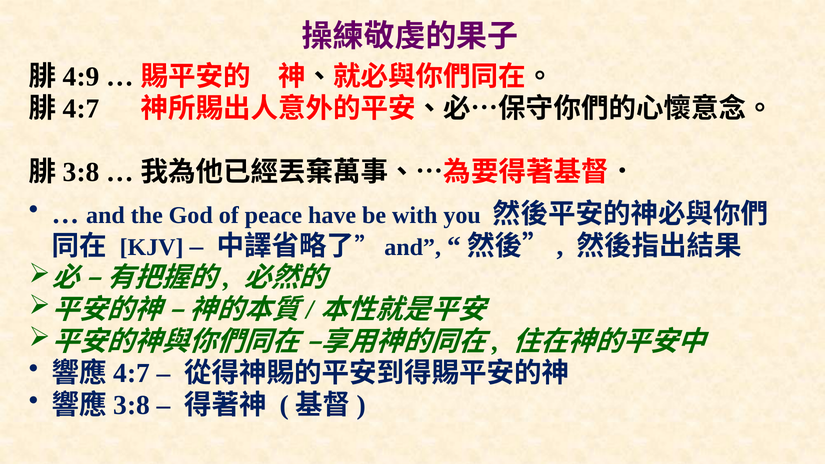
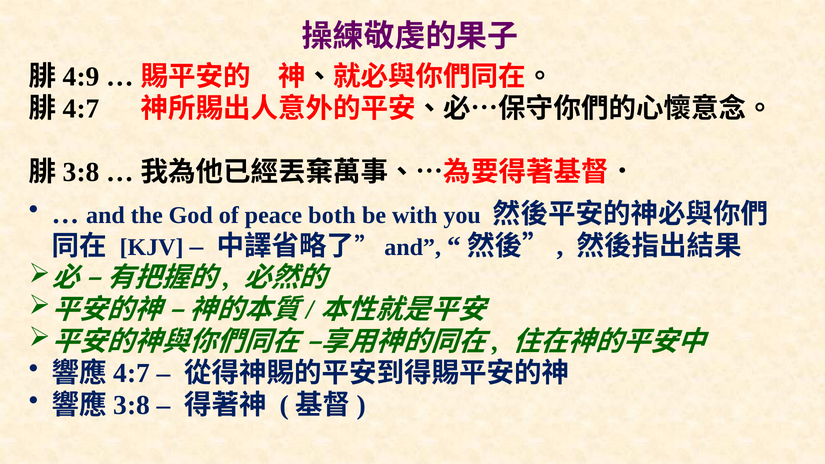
have: have -> both
